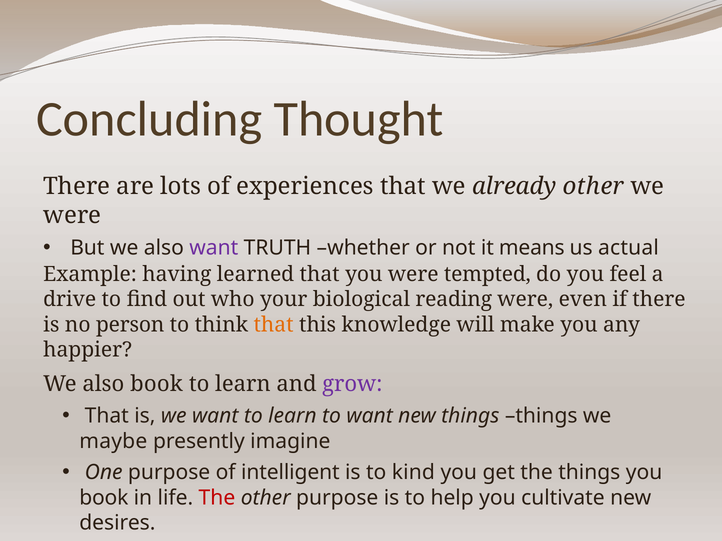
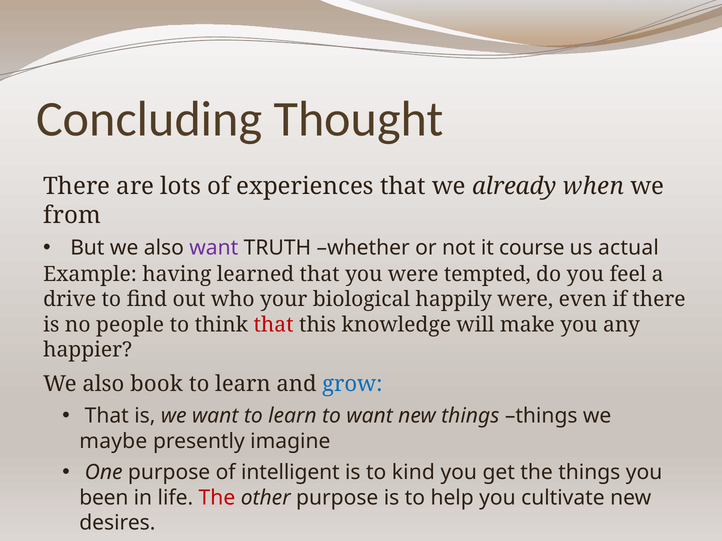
already other: other -> when
were at (72, 215): were -> from
means: means -> course
reading: reading -> happily
person: person -> people
that at (274, 325) colour: orange -> red
grow colour: purple -> blue
book at (104, 498): book -> been
